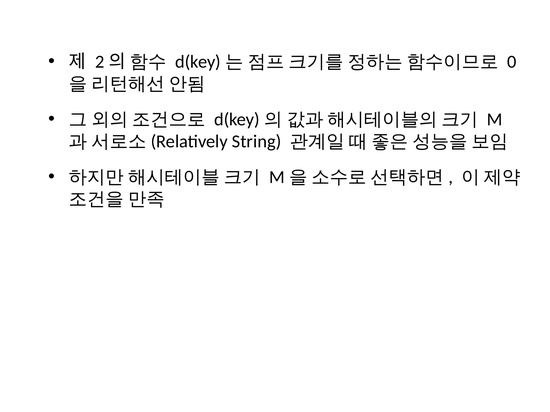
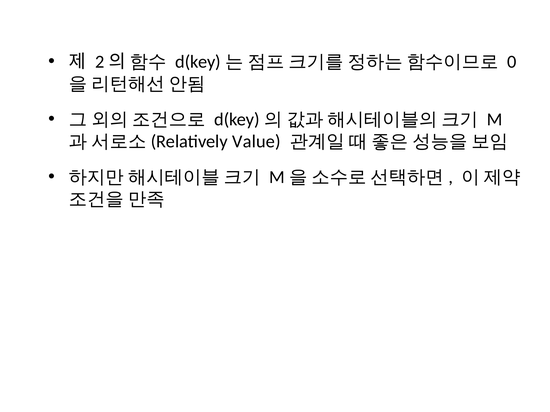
String: String -> Value
